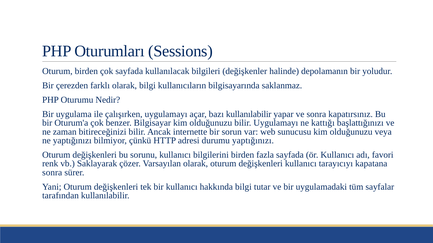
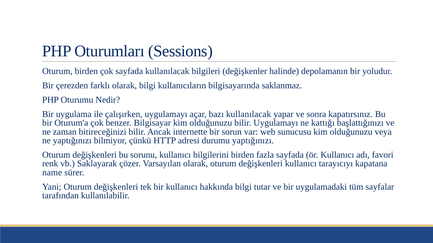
bazı kullanılabilir: kullanılabilir -> kullanılacak
sonra at (52, 173): sonra -> name
